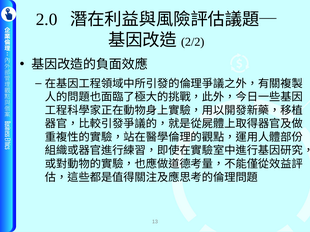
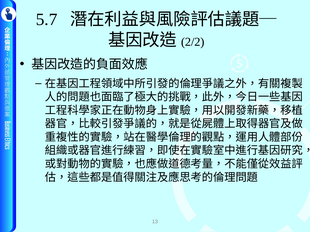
2.0: 2.0 -> 5.7
